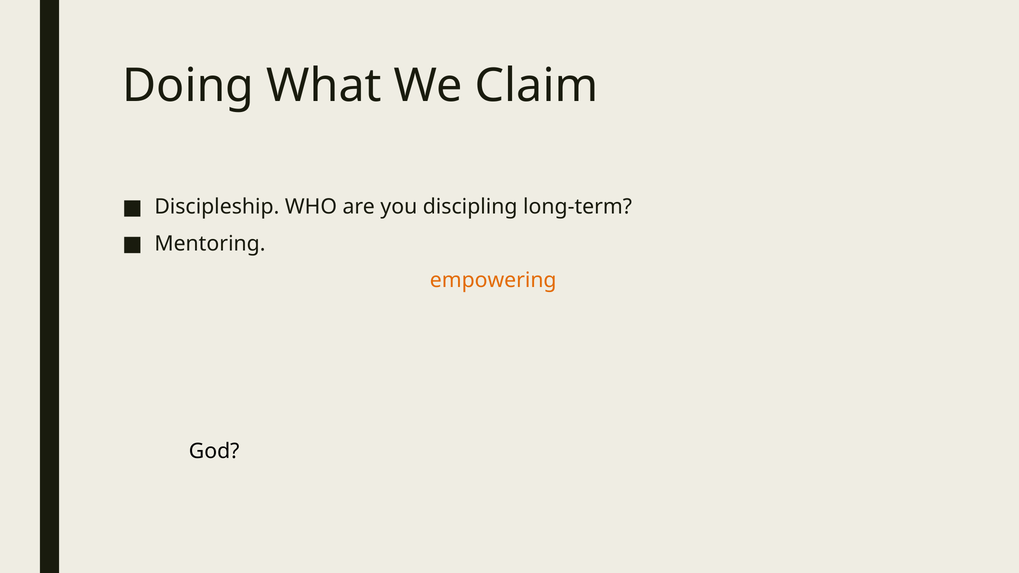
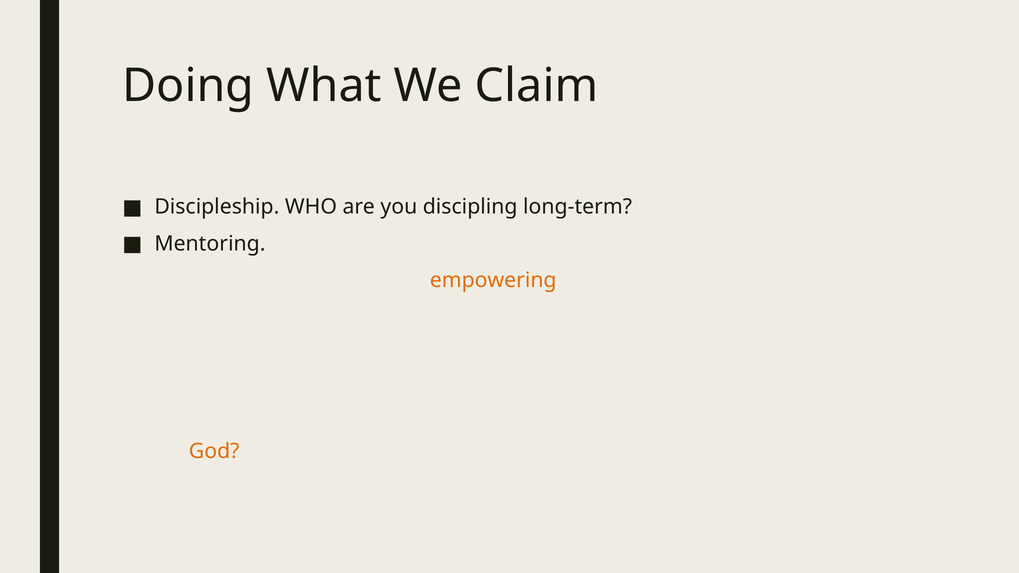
God colour: black -> orange
